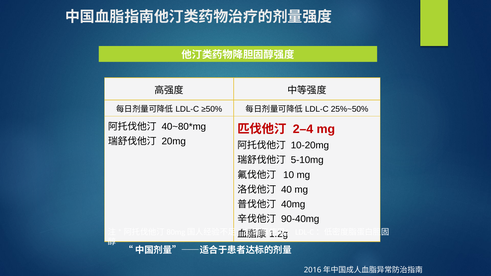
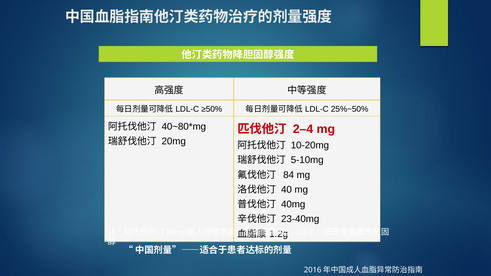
10: 10 -> 84
90-40mg: 90-40mg -> 23-40mg
